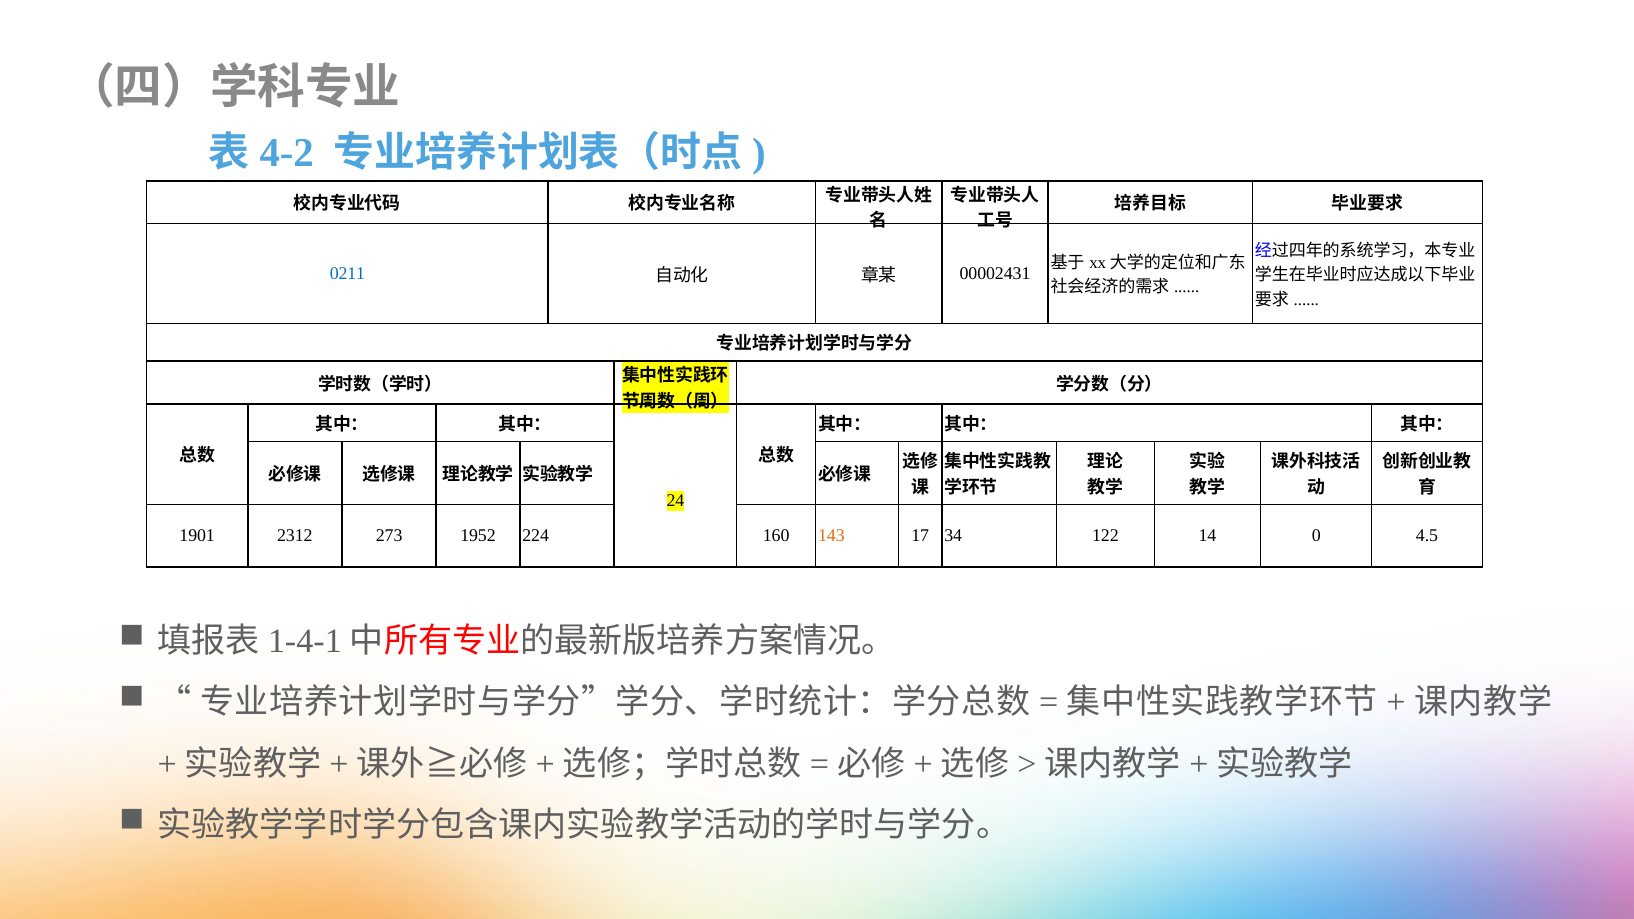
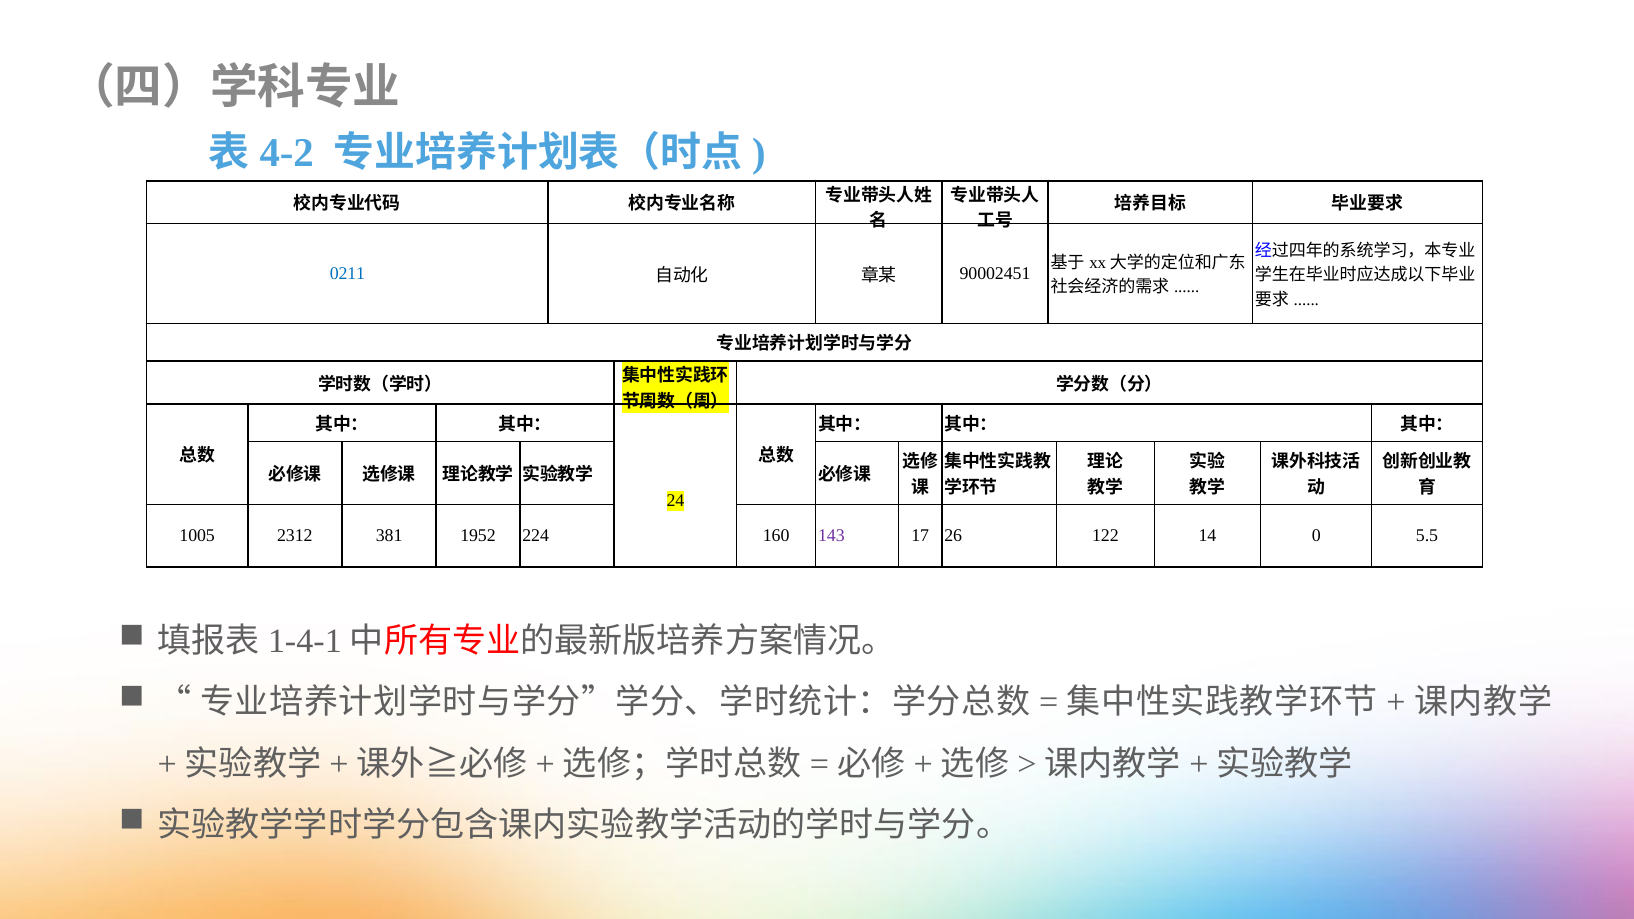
00002431: 00002431 -> 90002451
1901: 1901 -> 1005
273: 273 -> 381
143 colour: orange -> purple
34: 34 -> 26
4.5: 4.5 -> 5.5
